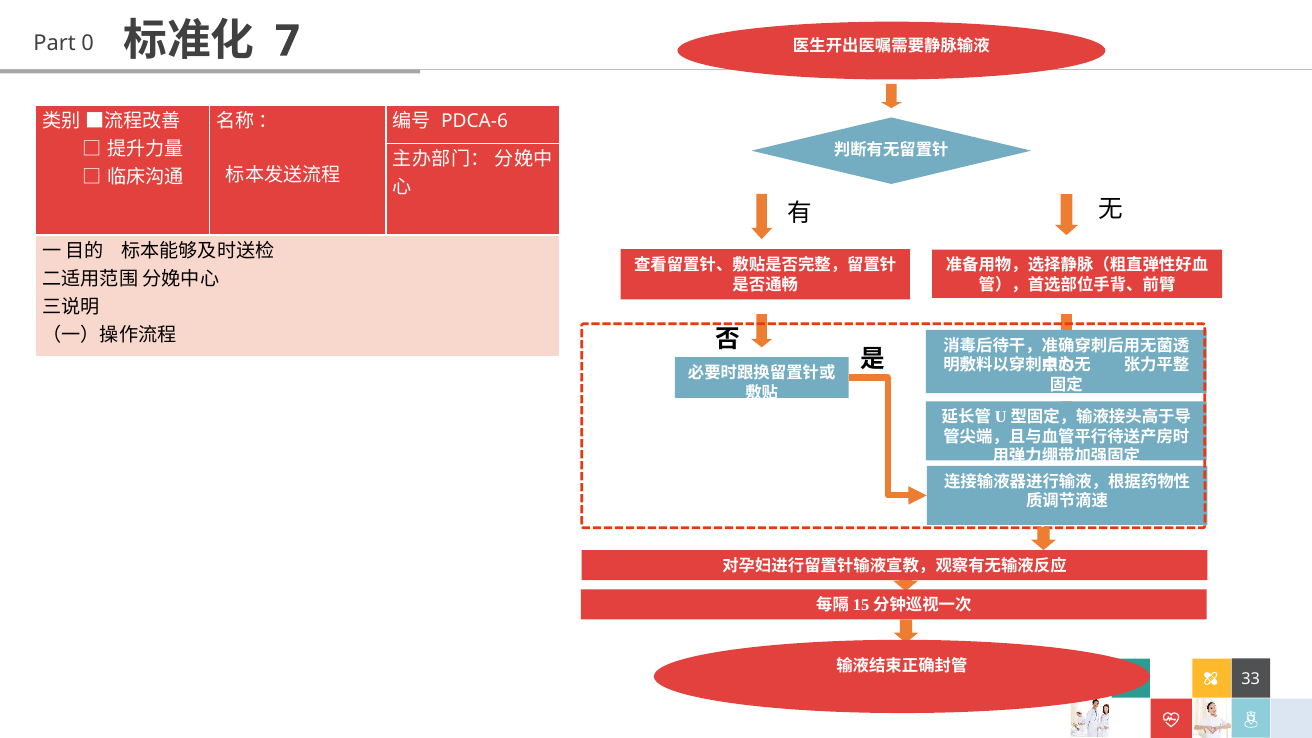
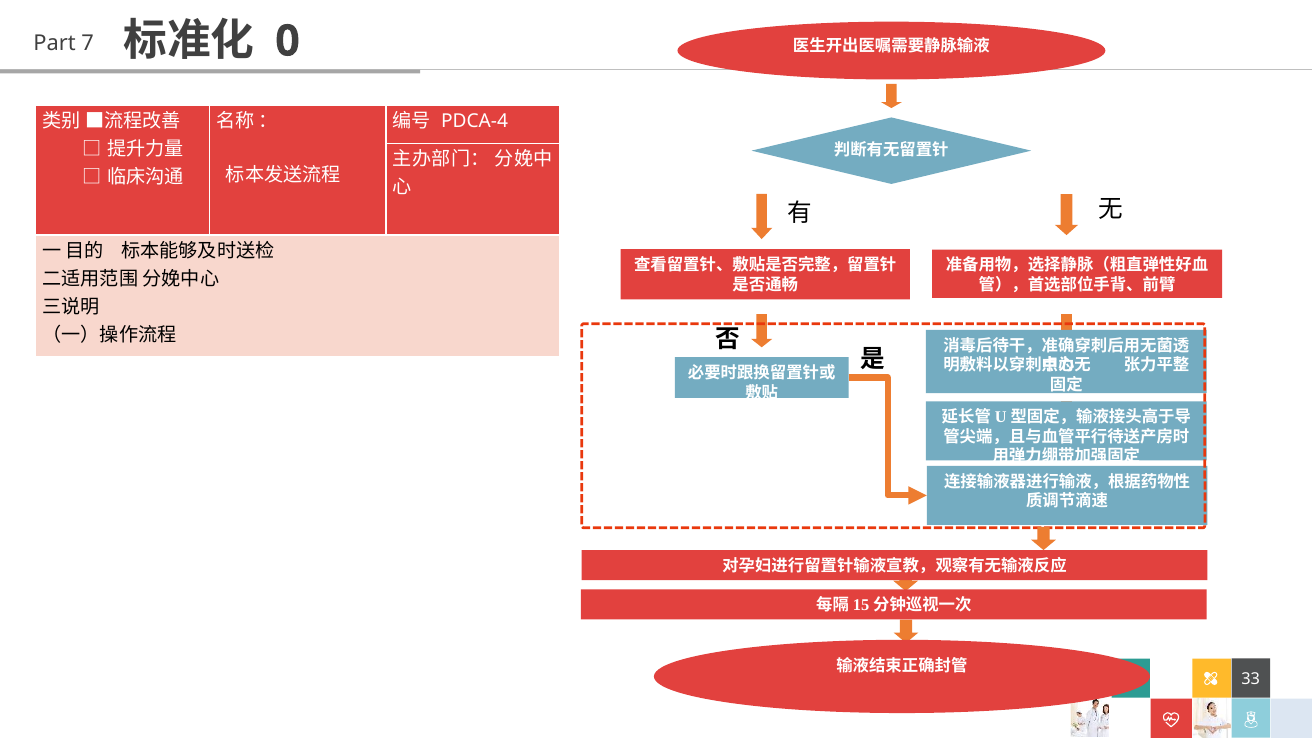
7: 7 -> 0
0: 0 -> 7
PDCA-6: PDCA-6 -> PDCA-4
